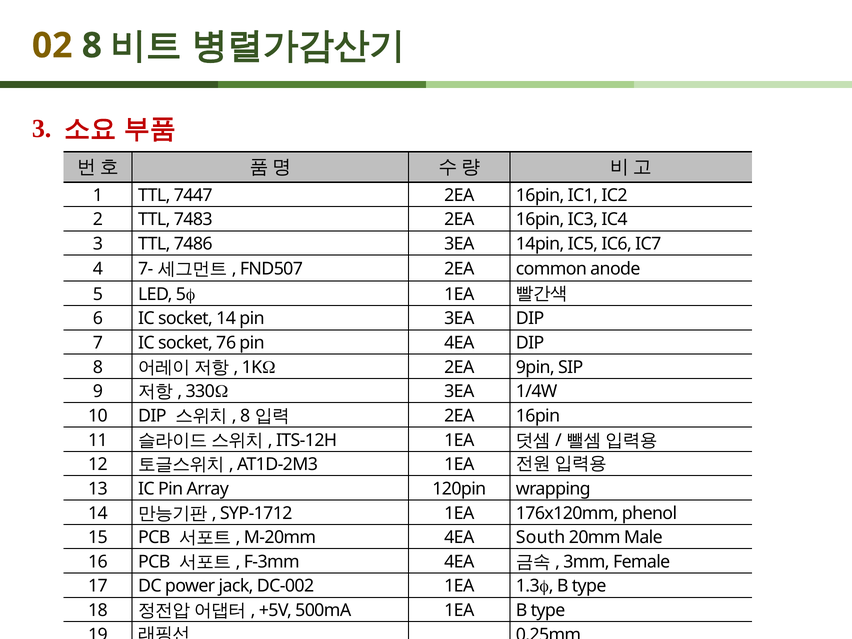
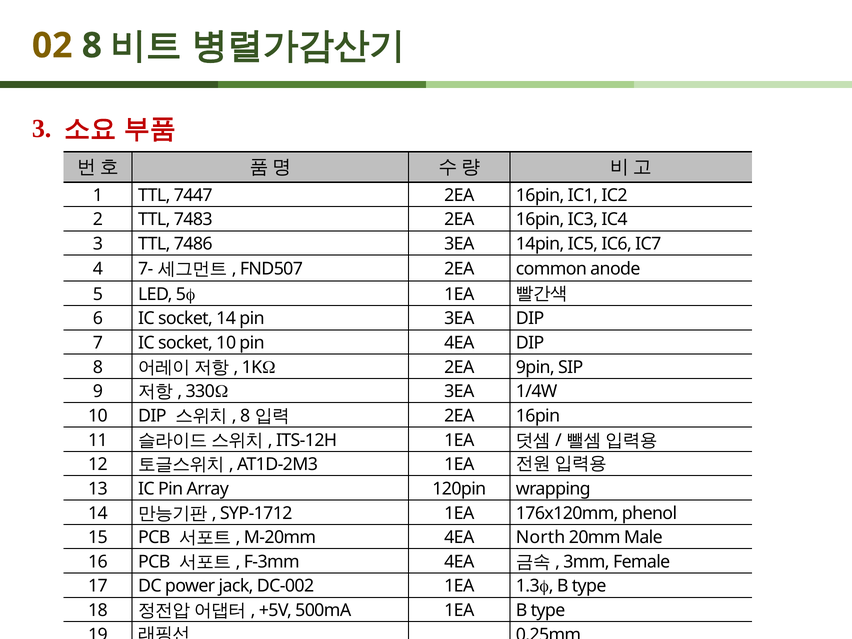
socket 76: 76 -> 10
South: South -> North
